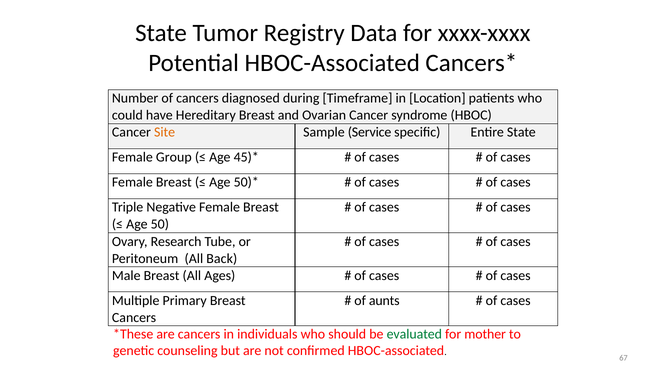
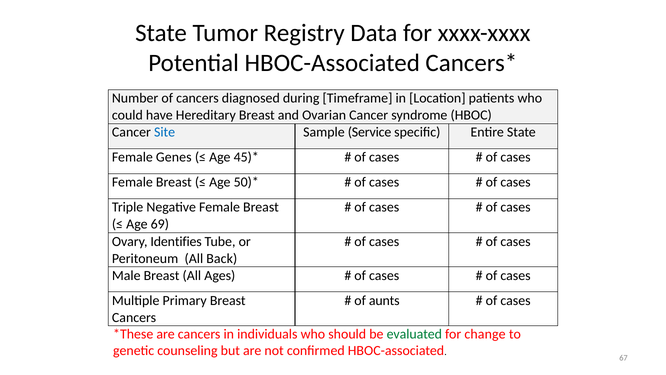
Site colour: orange -> blue
Group: Group -> Genes
50: 50 -> 69
Research: Research -> Identifies
mother: mother -> change
